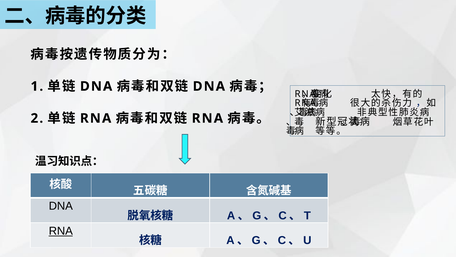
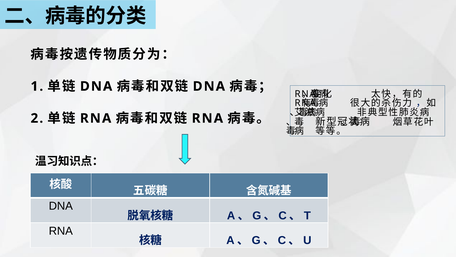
RNA at (61, 231) underline: present -> none
